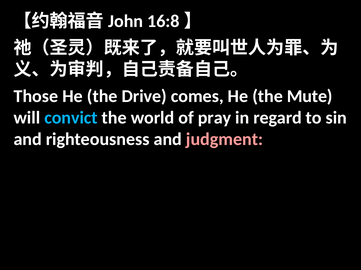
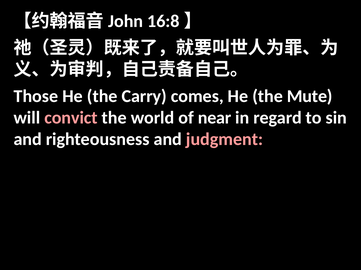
Drive: Drive -> Carry
convict colour: light blue -> pink
pray: pray -> near
